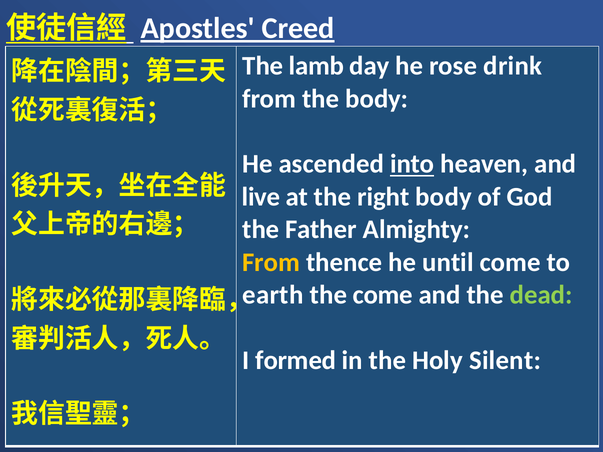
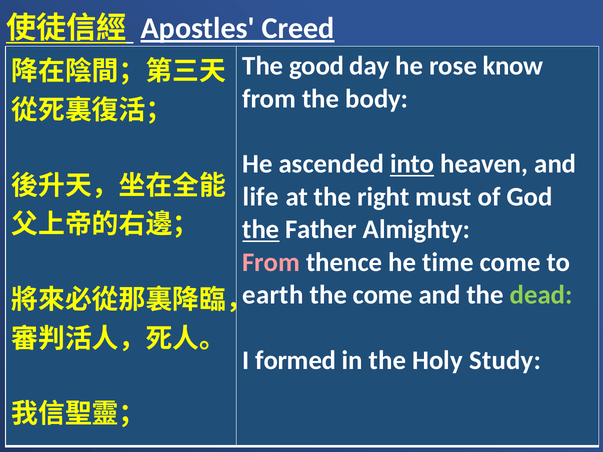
lamb: lamb -> good
drink: drink -> know
live: live -> life
right body: body -> must
the at (261, 230) underline: none -> present
From at (271, 263) colour: yellow -> pink
until: until -> time
Silent: Silent -> Study
